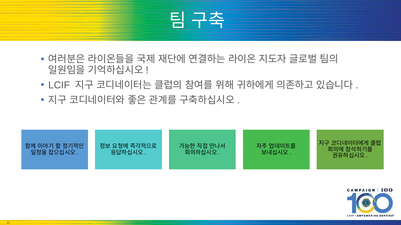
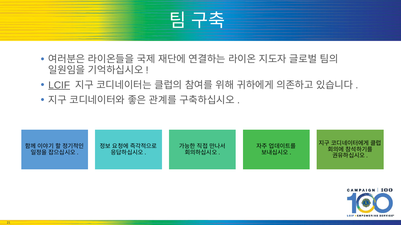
LCIF underline: none -> present
